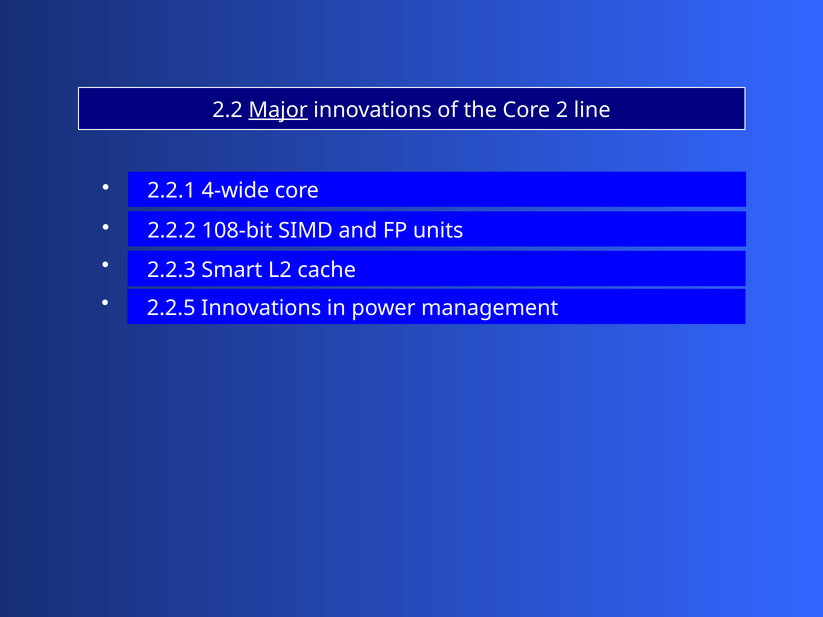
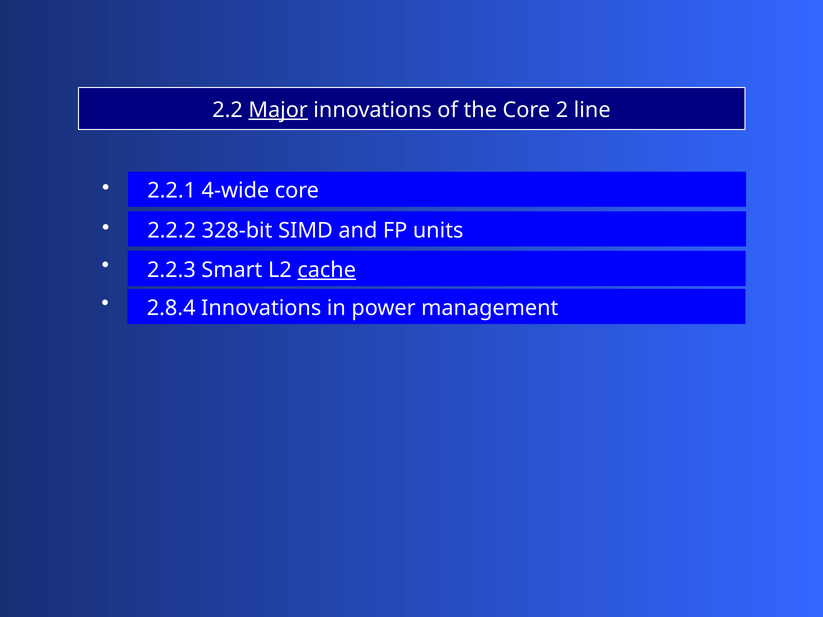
108-bit: 108-bit -> 328-bit
cache underline: none -> present
2.2.5: 2.2.5 -> 2.8.4
